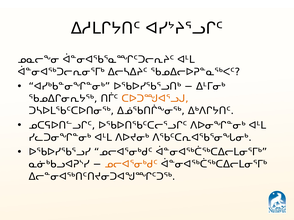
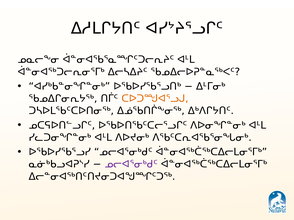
ᓄᓕᐊᕐᓂᒃᑯᑦ at (131, 165) colour: orange -> purple
